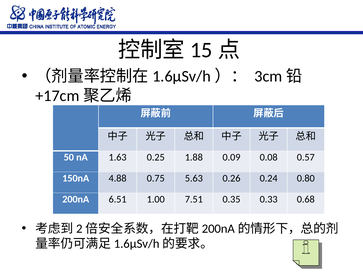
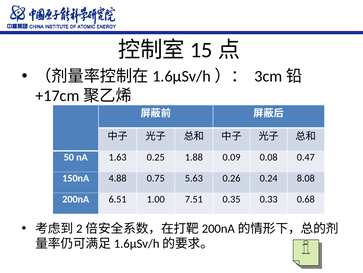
0.57: 0.57 -> 0.47
0.80: 0.80 -> 8.08
